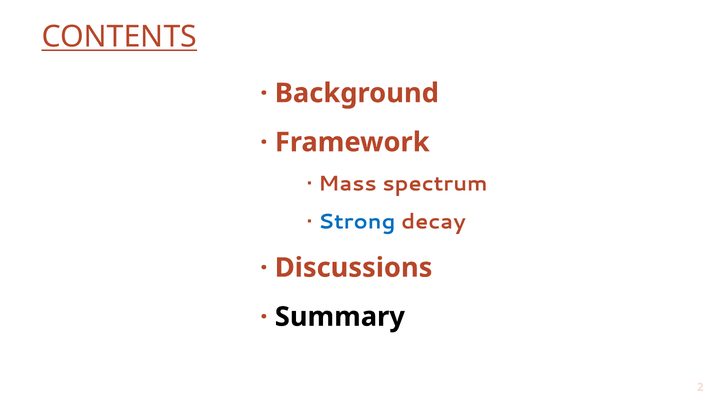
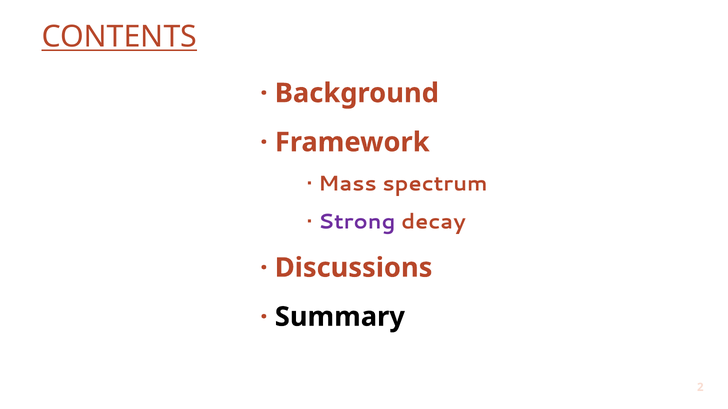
Strong colour: blue -> purple
